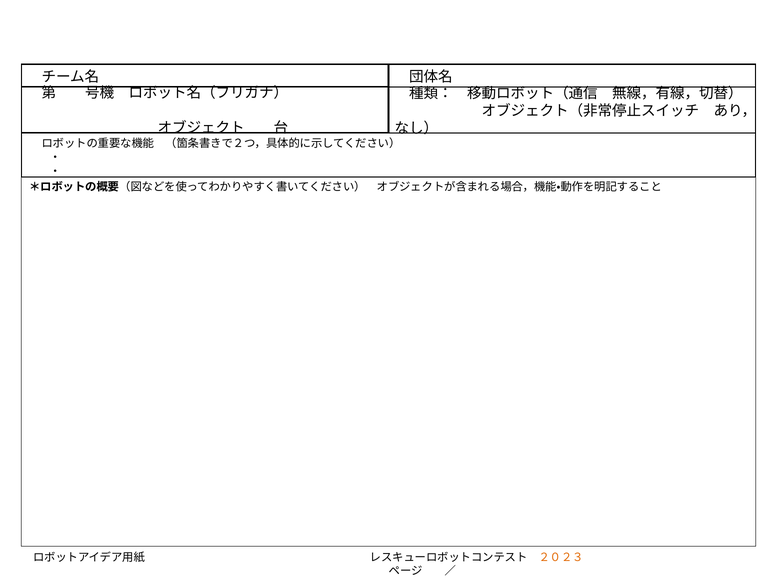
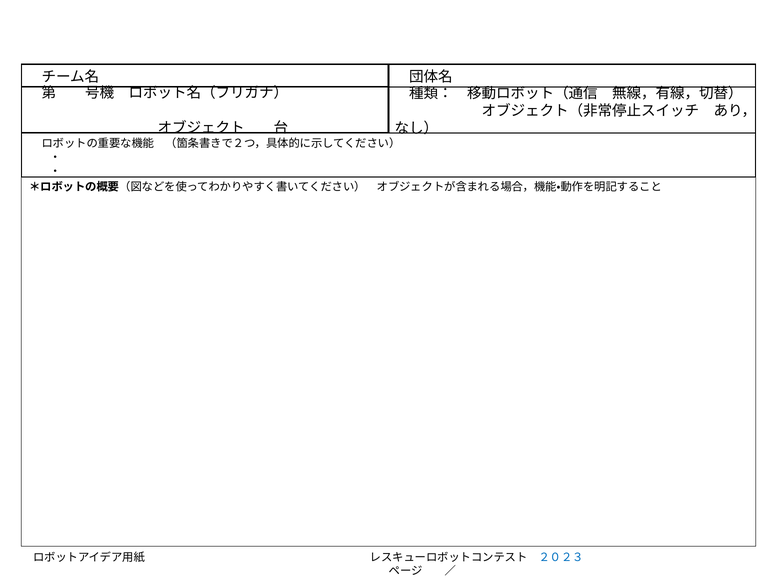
２０２３ colour: orange -> blue
